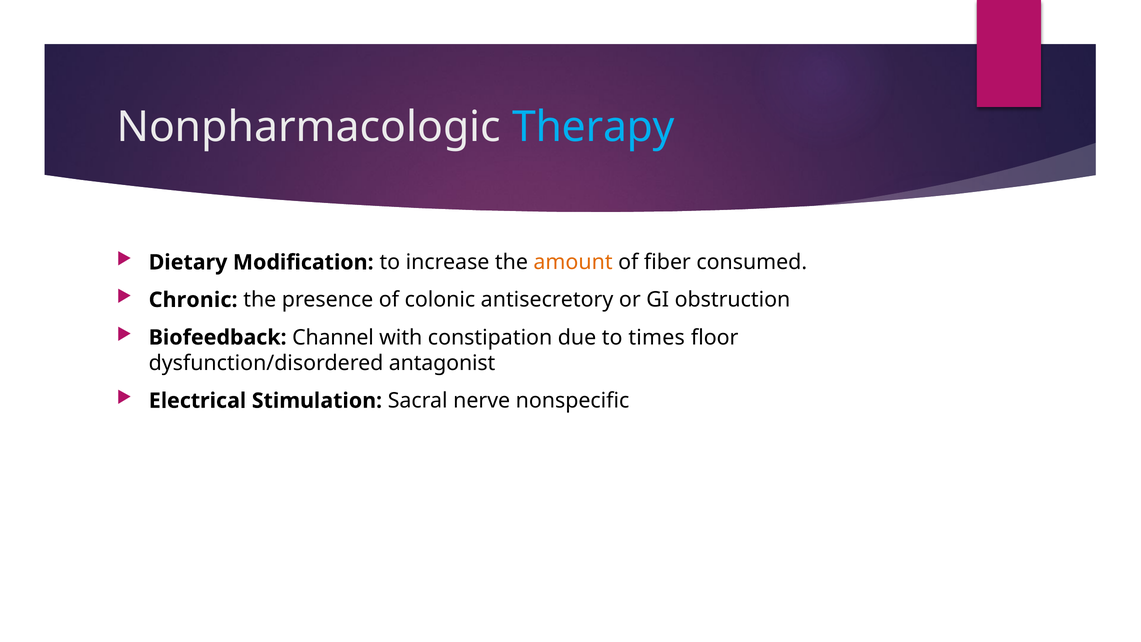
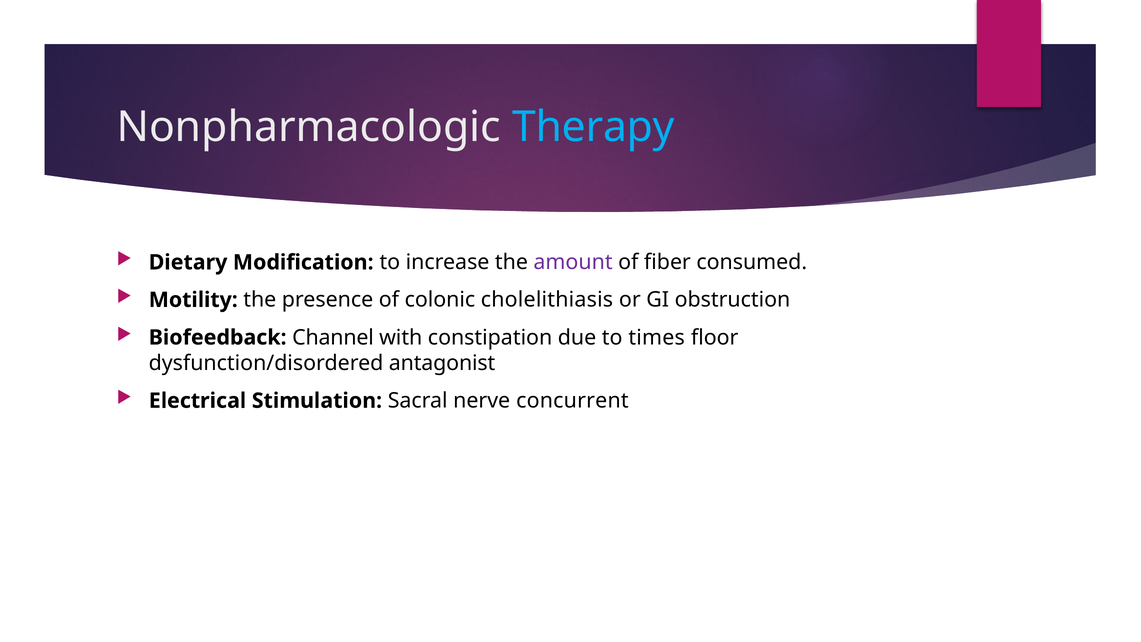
amount colour: orange -> purple
Chronic: Chronic -> Motility
antisecretory: antisecretory -> cholelithiasis
nonspecific: nonspecific -> concurrent
